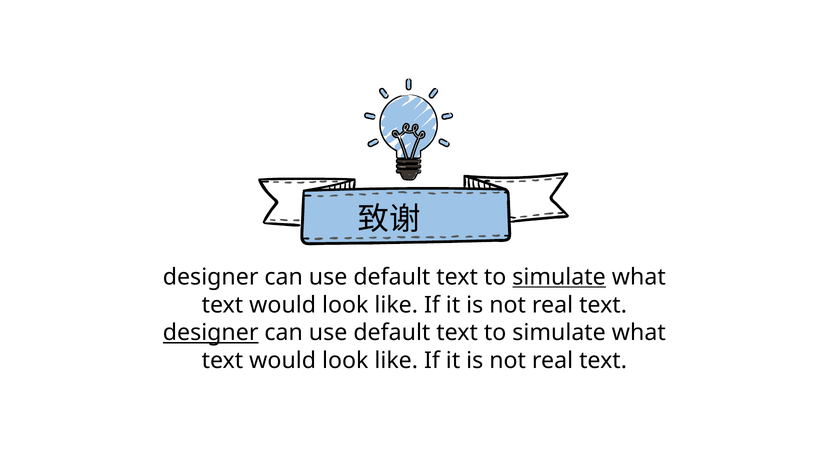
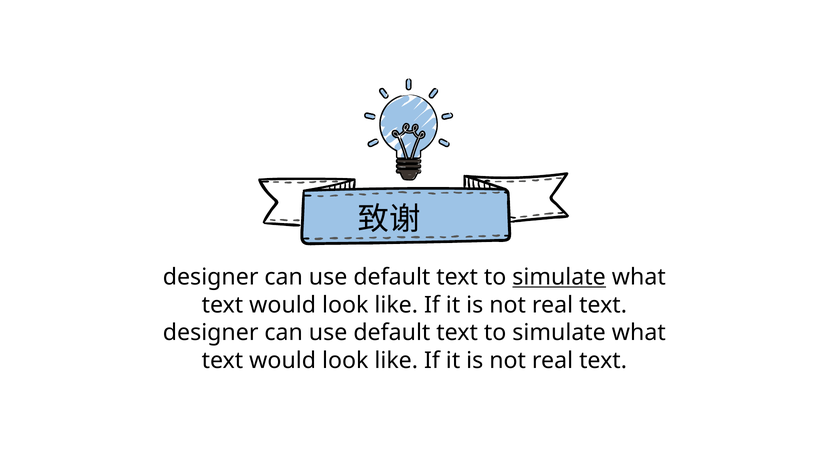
designer at (211, 333) underline: present -> none
